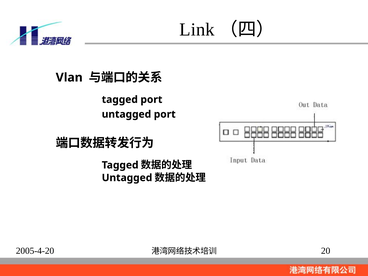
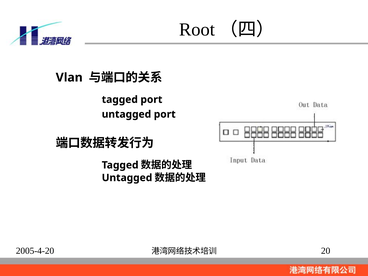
Link: Link -> Root
